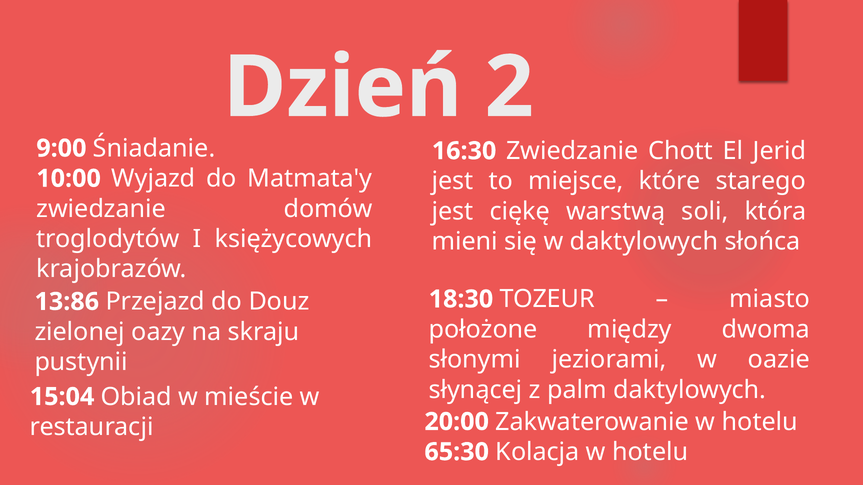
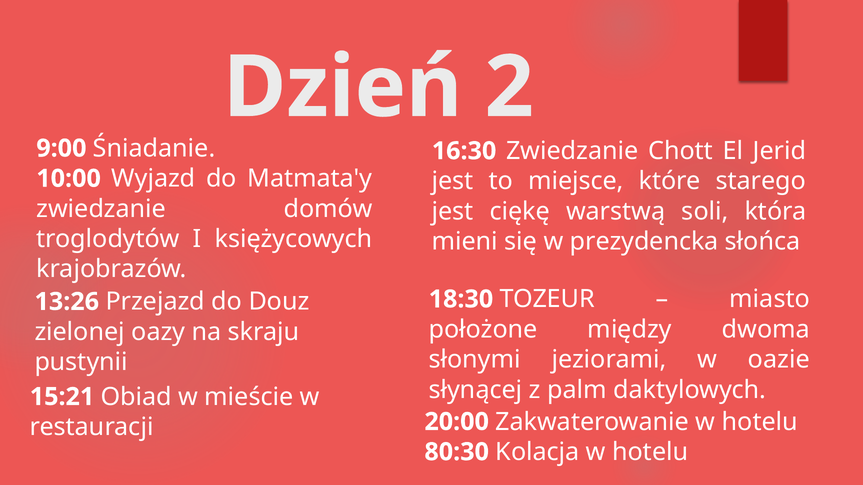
w daktylowych: daktylowych -> prezydencka
13:86: 13:86 -> 13:26
15:04: 15:04 -> 15:21
65:30: 65:30 -> 80:30
